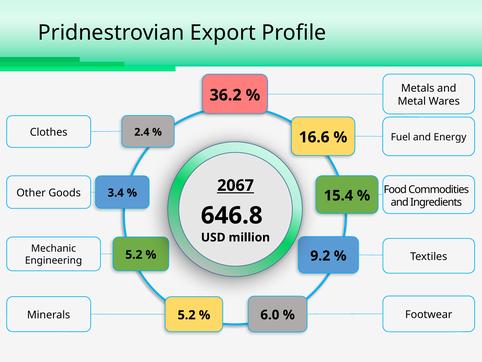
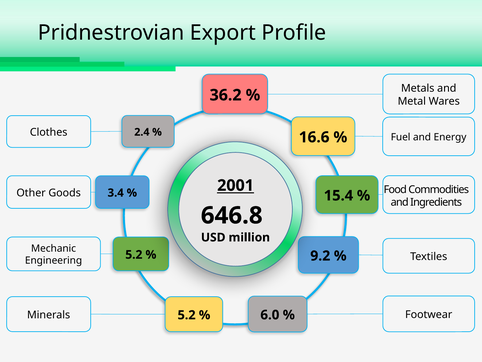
2067: 2067 -> 2001
